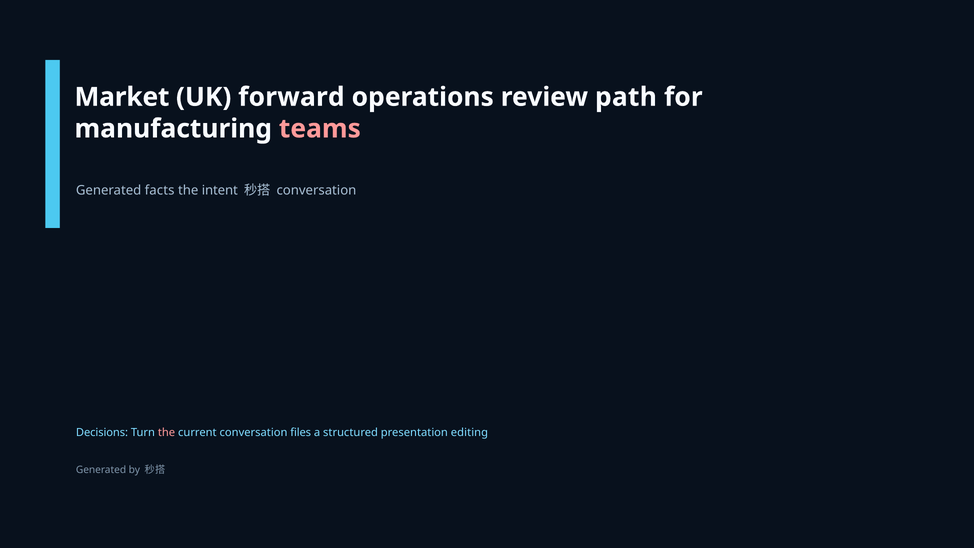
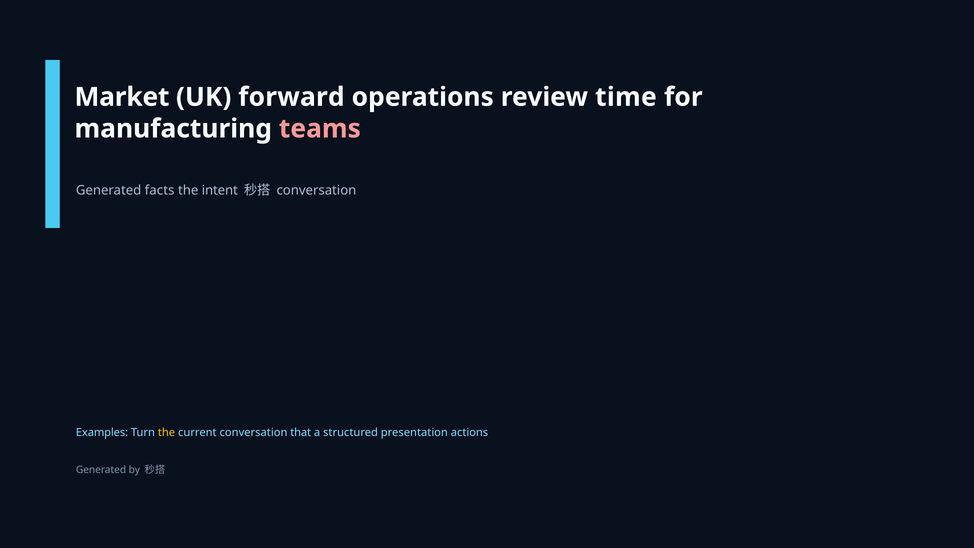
path: path -> time
Decisions: Decisions -> Examples
the at (167, 432) colour: pink -> yellow
files: files -> that
editing: editing -> actions
